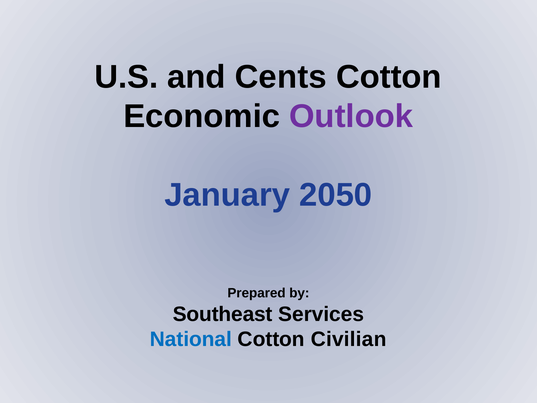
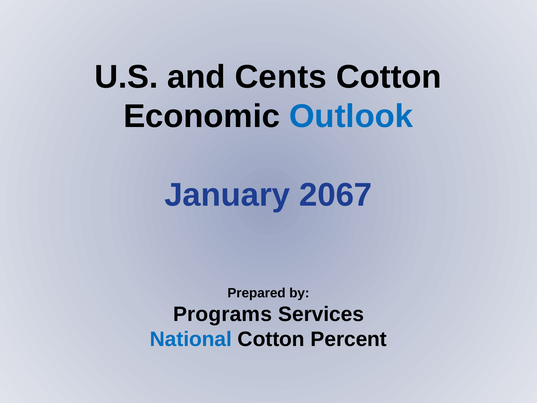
Outlook colour: purple -> blue
2050: 2050 -> 2067
Southeast: Southeast -> Programs
Civilian: Civilian -> Percent
